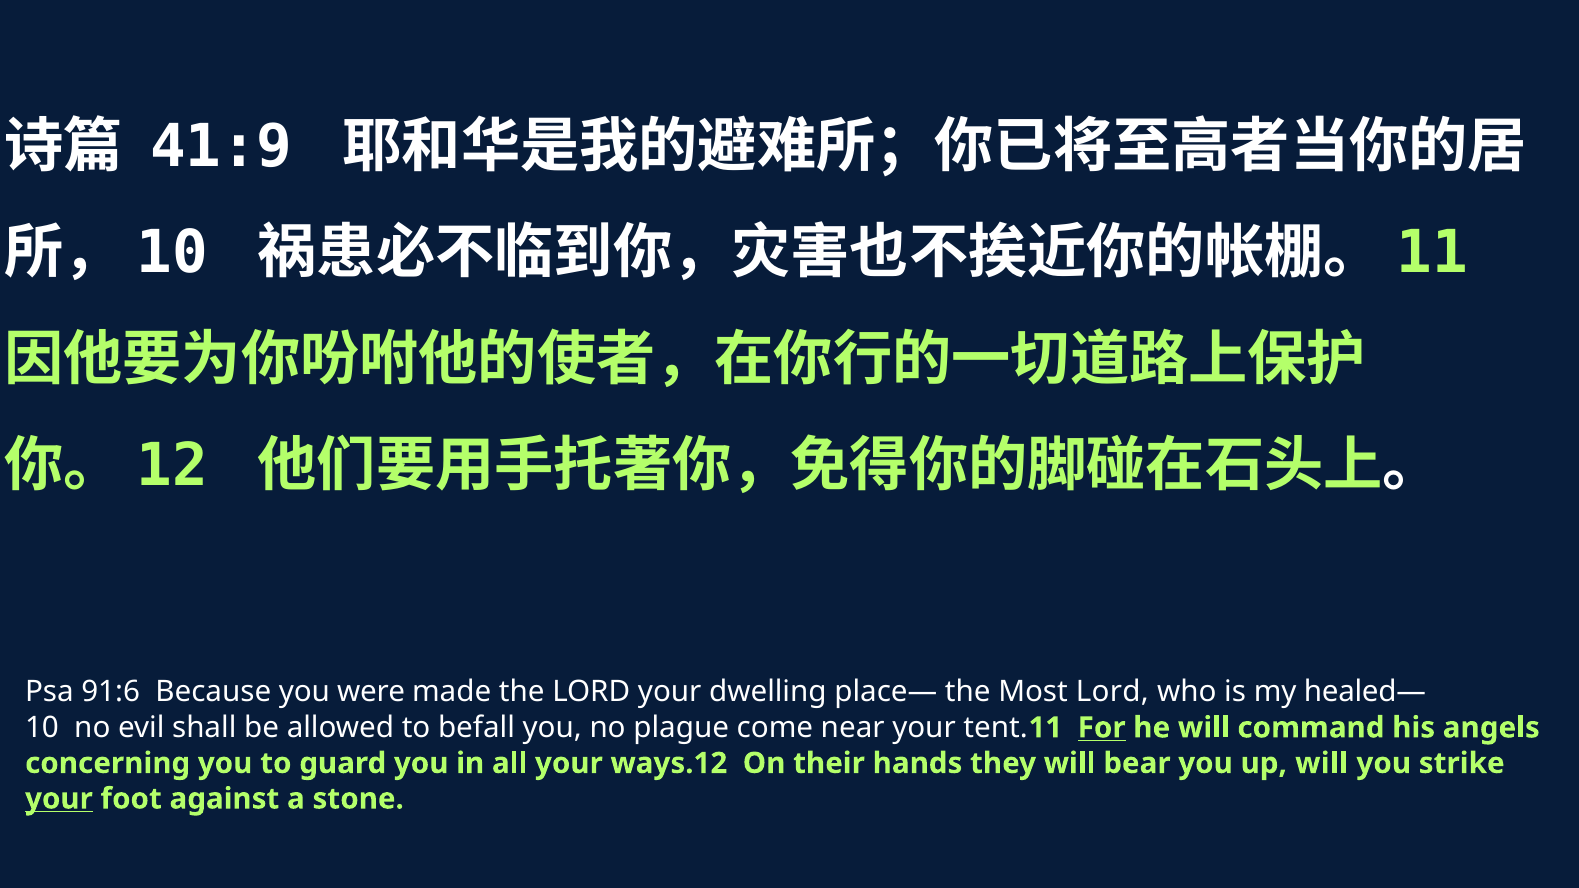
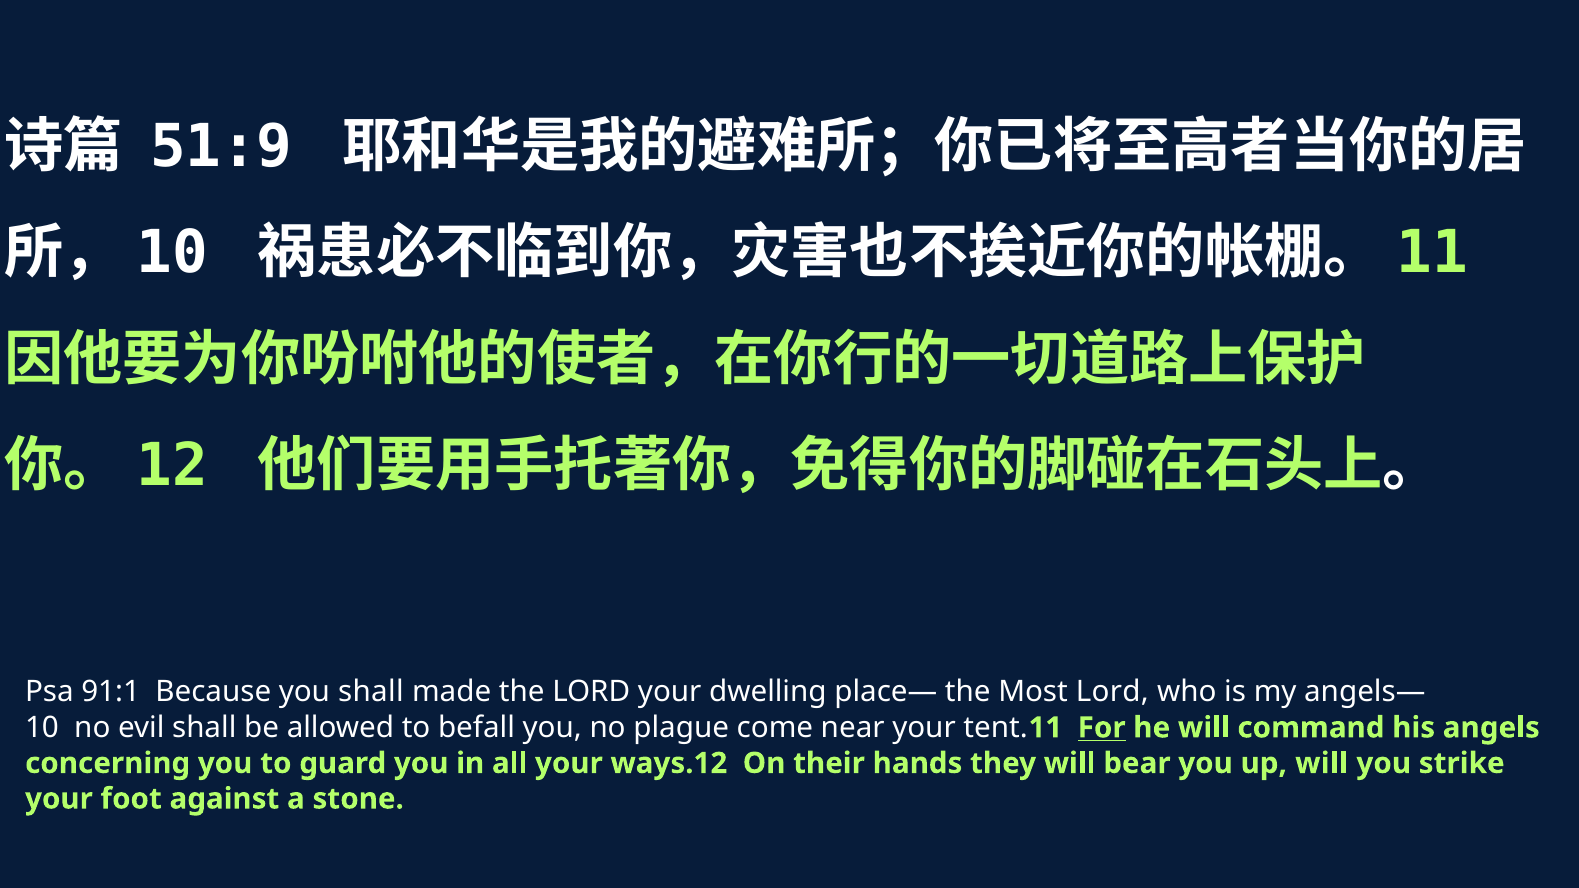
41:9: 41:9 -> 51:9
91:6: 91:6 -> 91:1
you were: were -> shall
healed—: healed— -> angels—
your at (59, 799) underline: present -> none
